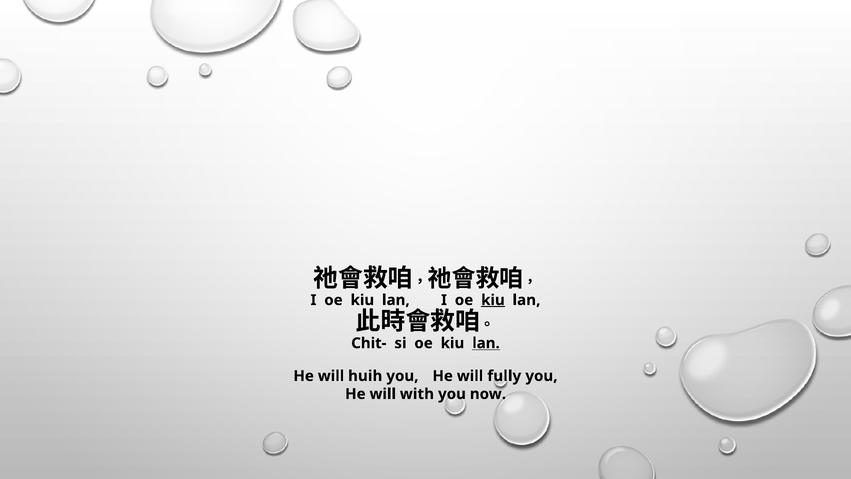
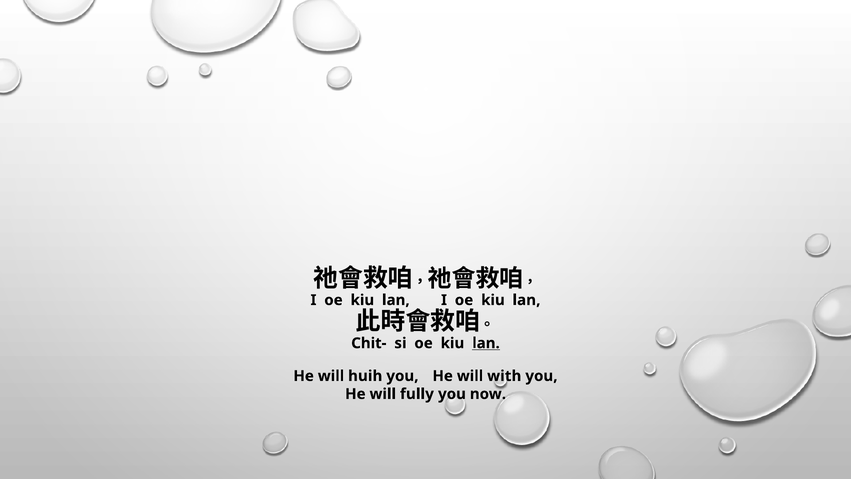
kiu at (493, 300) underline: present -> none
fully: fully -> with
with: with -> fully
